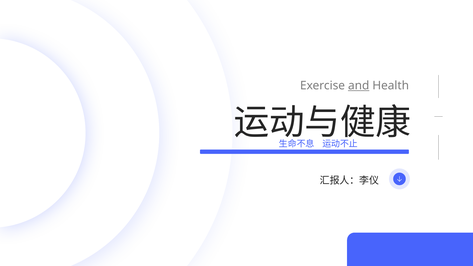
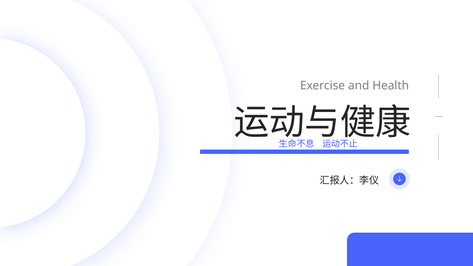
and underline: present -> none
